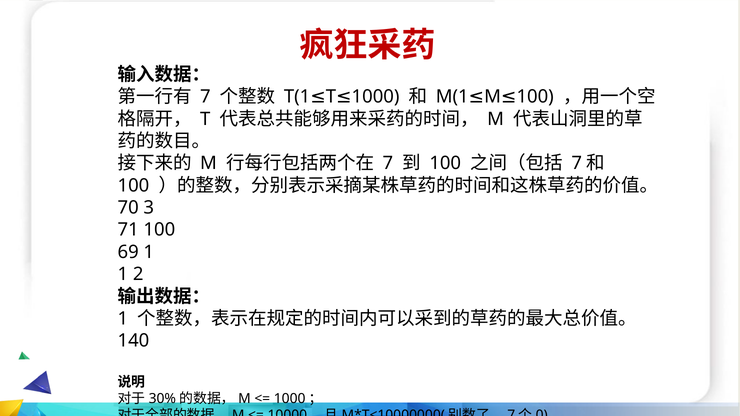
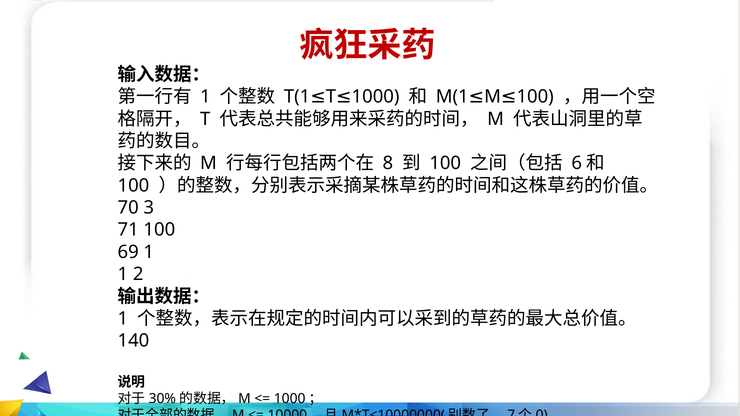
7 at (205, 97): 7 -> 1
7 at (388, 163): 7 -> 8
7 at (577, 163): 7 -> 6
